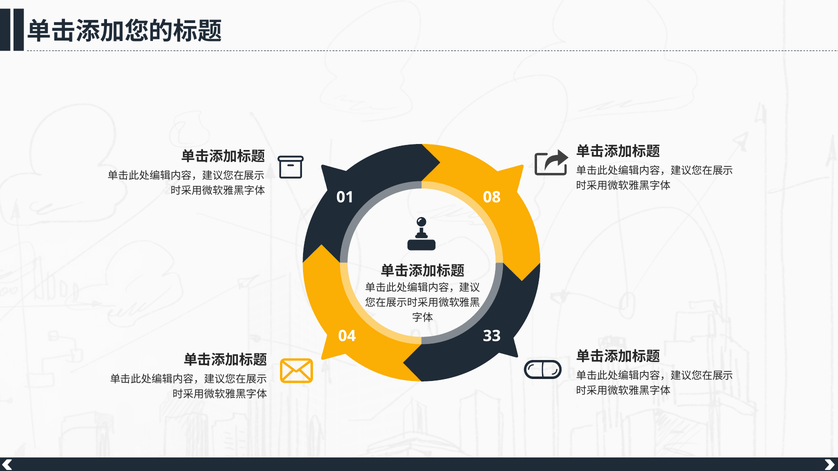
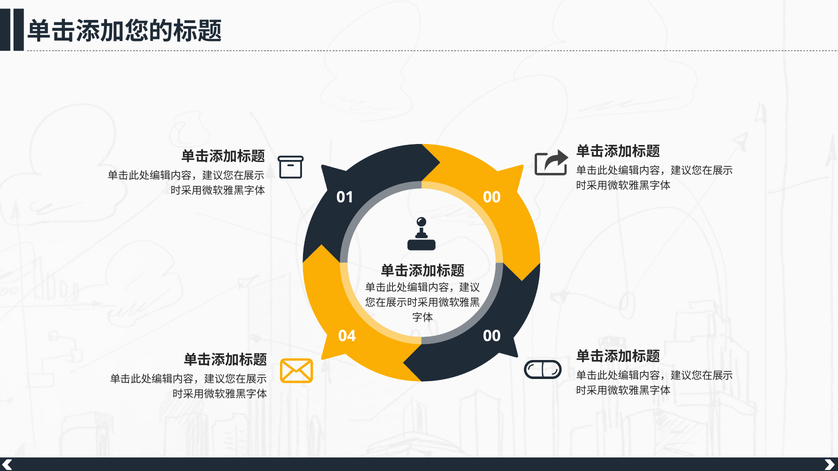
01 08: 08 -> 00
04 33: 33 -> 00
